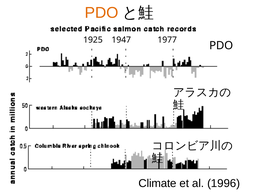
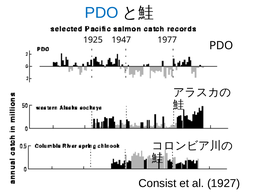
PDO at (102, 13) colour: orange -> blue
Climate: Climate -> Consist
1996: 1996 -> 1927
